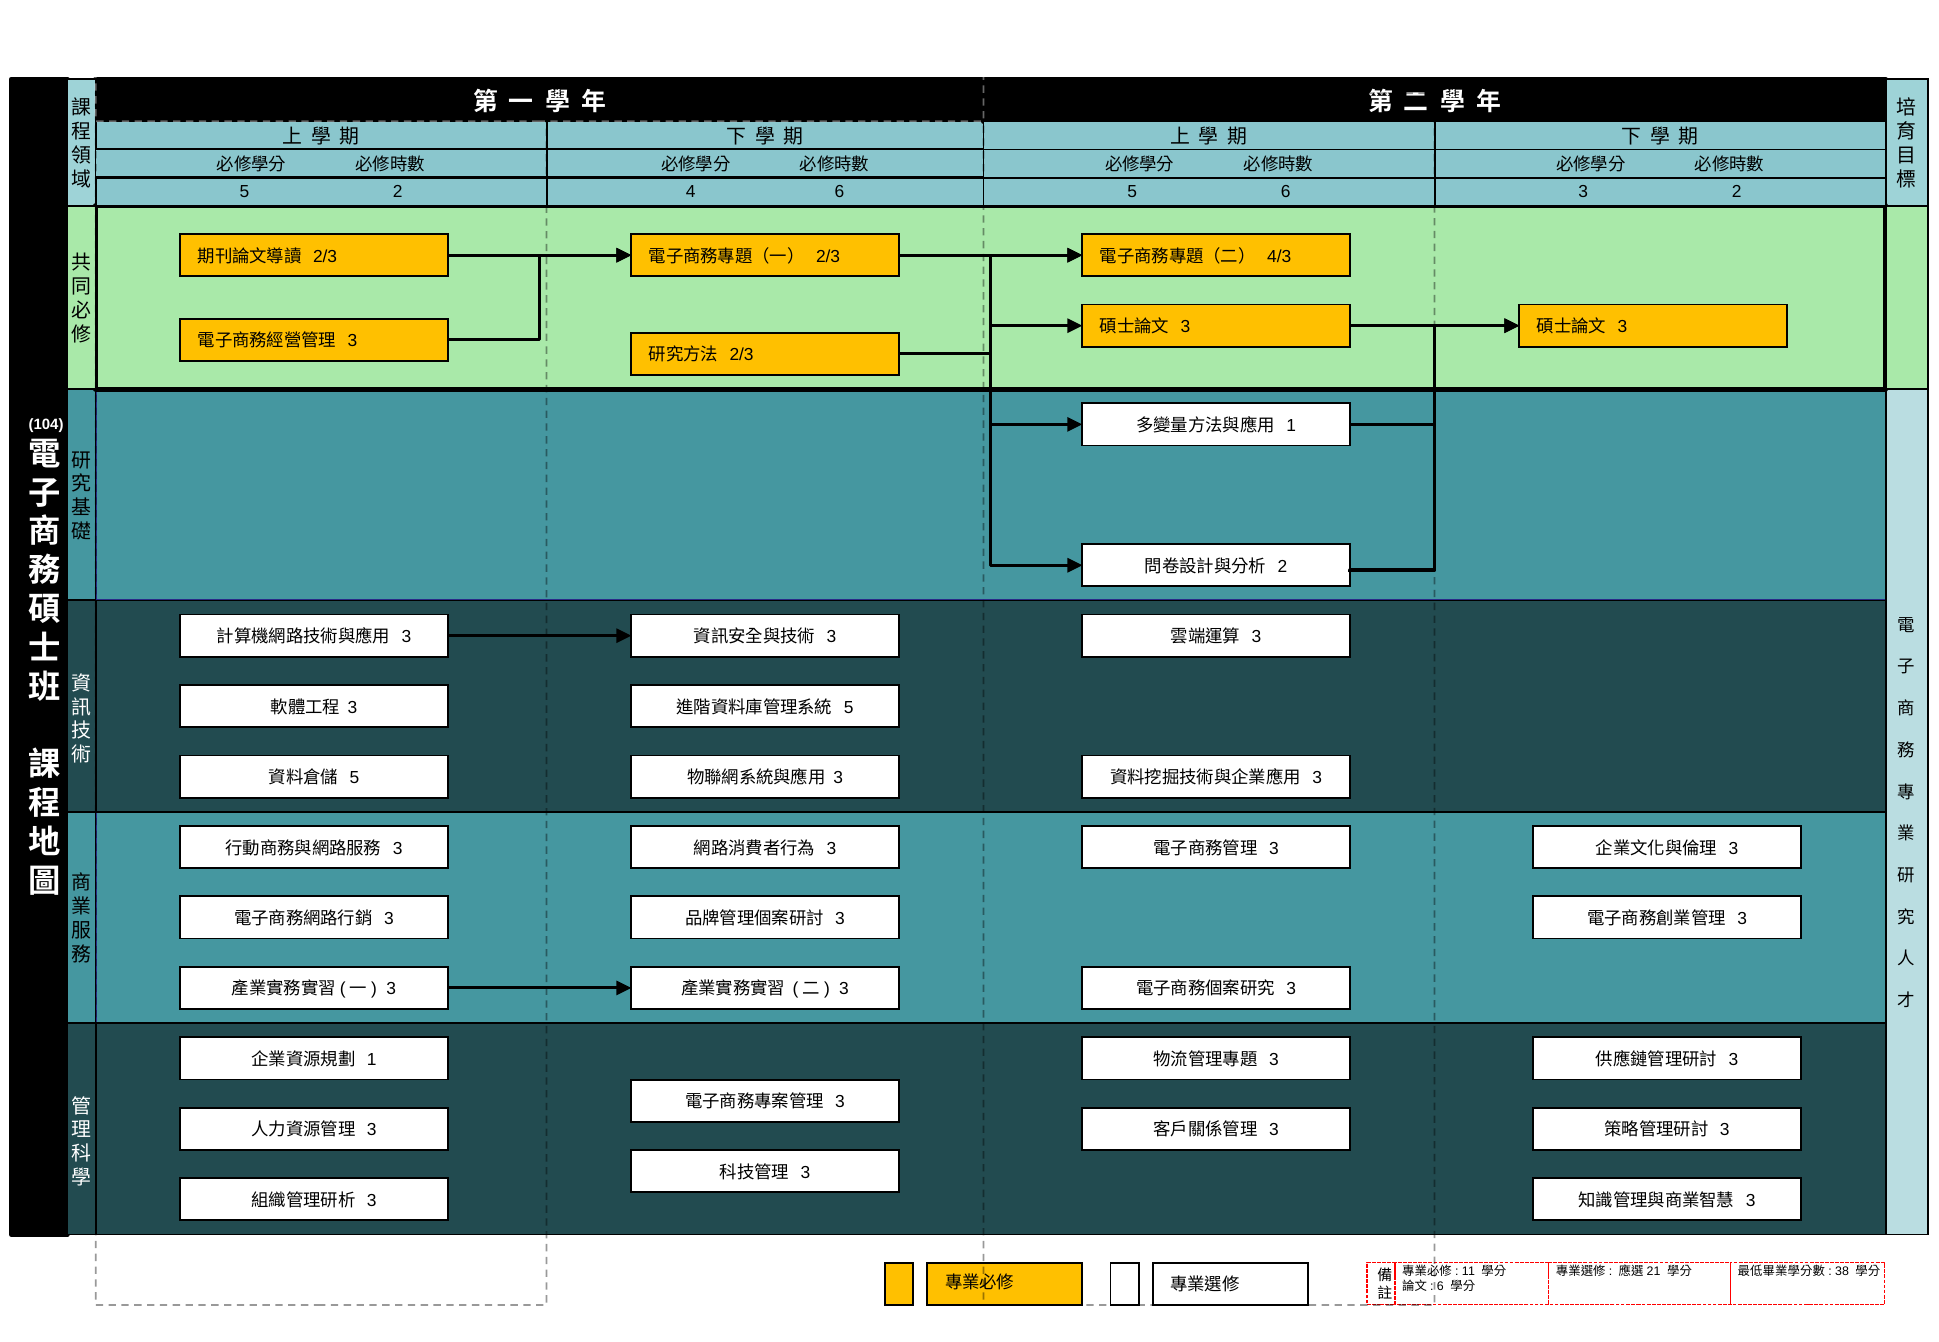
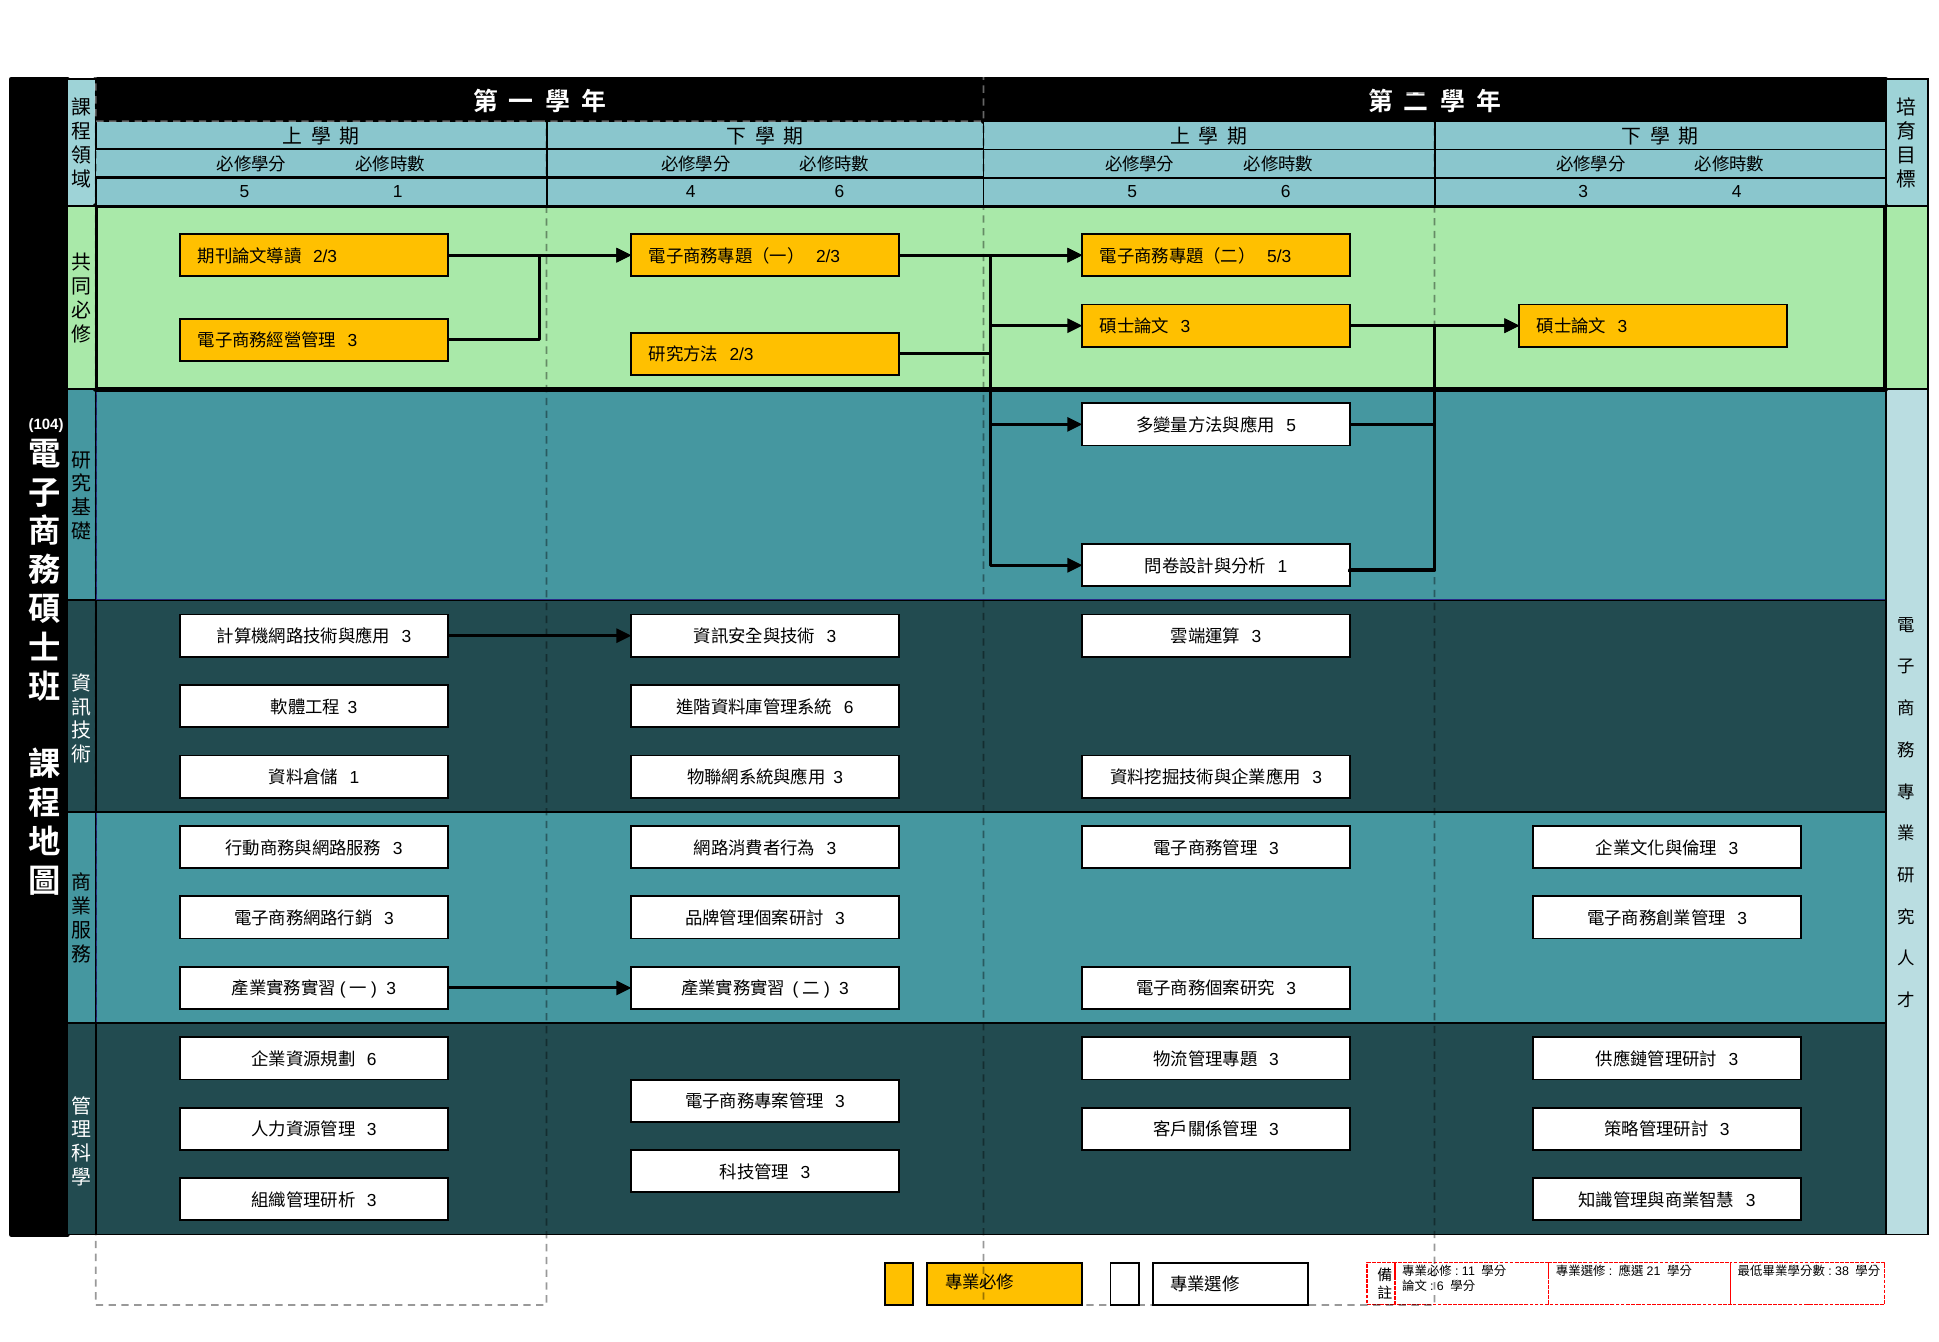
5 2: 2 -> 1
2 at (1737, 192): 2 -> 4
4/3: 4/3 -> 5/3
1 at (1291, 426): 1 -> 5
2 at (1283, 567): 2 -> 1
5 at (849, 708): 5 -> 6
5 at (354, 778): 5 -> 1
1 at (372, 1060): 1 -> 6
